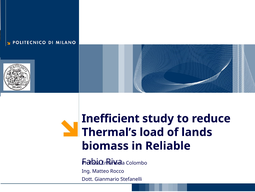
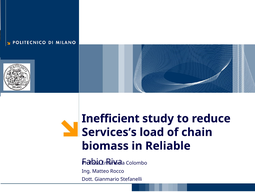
Thermal’s: Thermal’s -> Services’s
lands: lands -> chain
